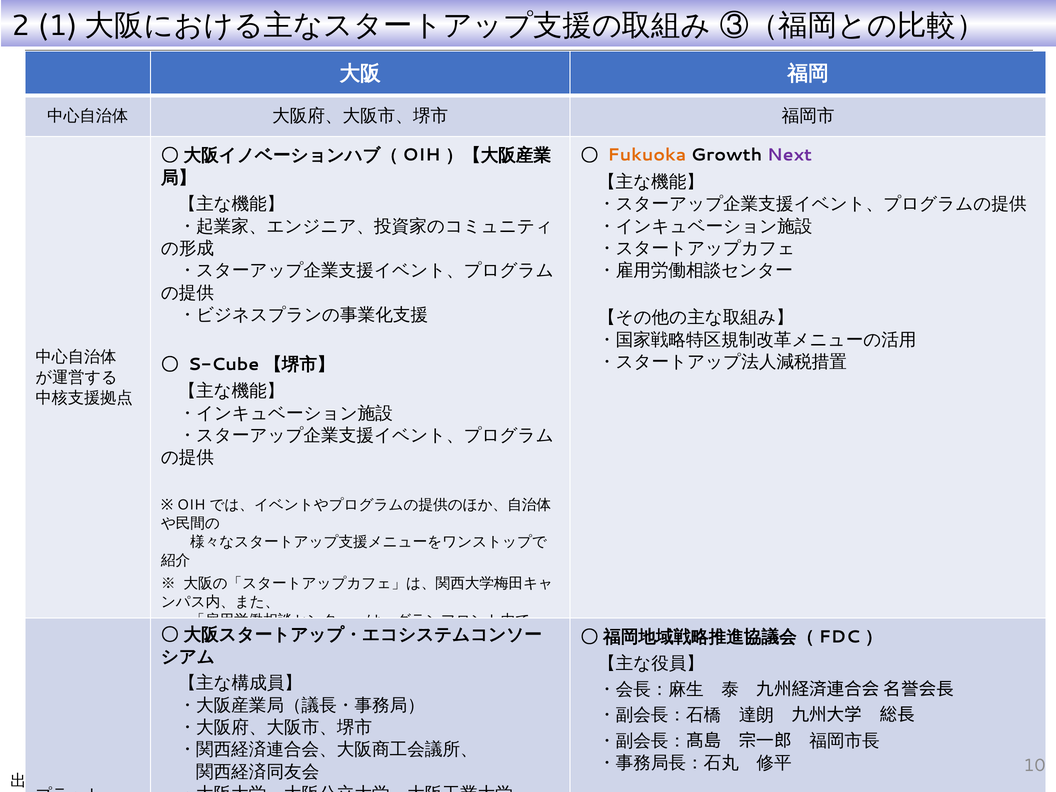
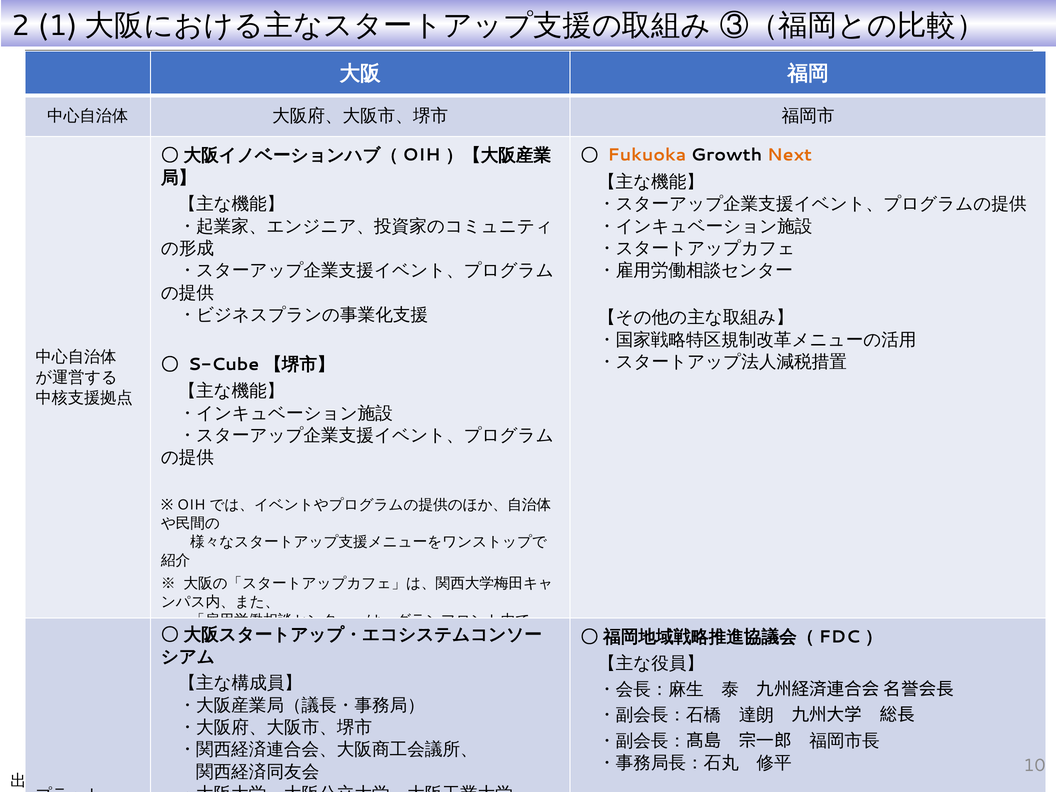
Next colour: purple -> orange
